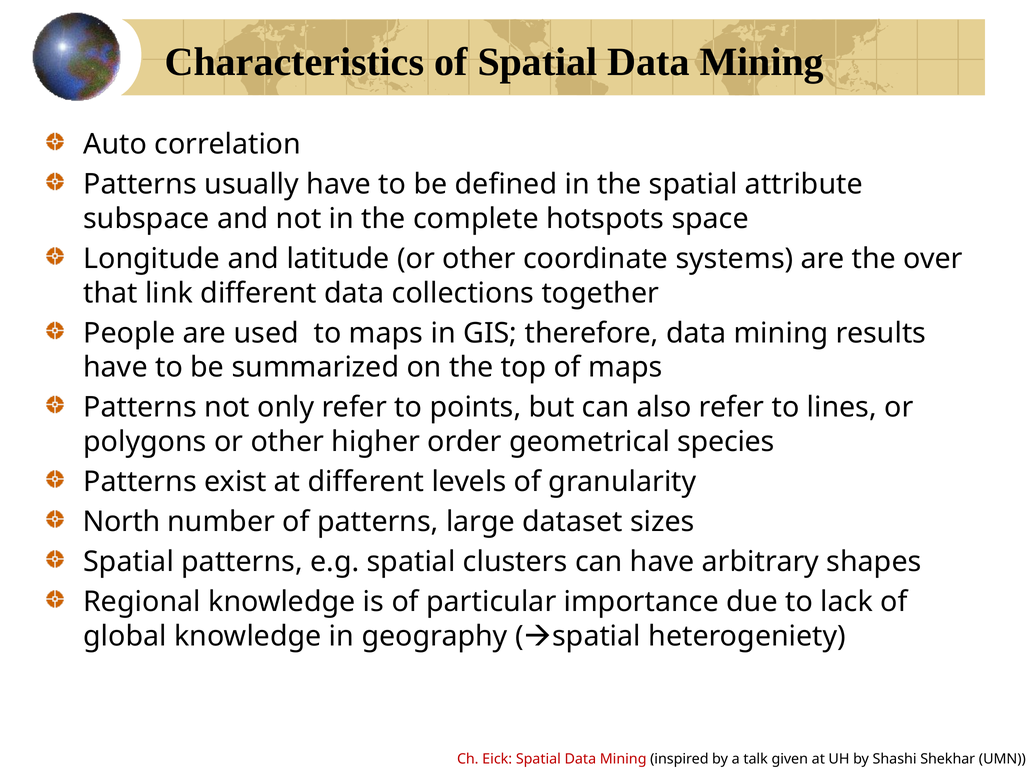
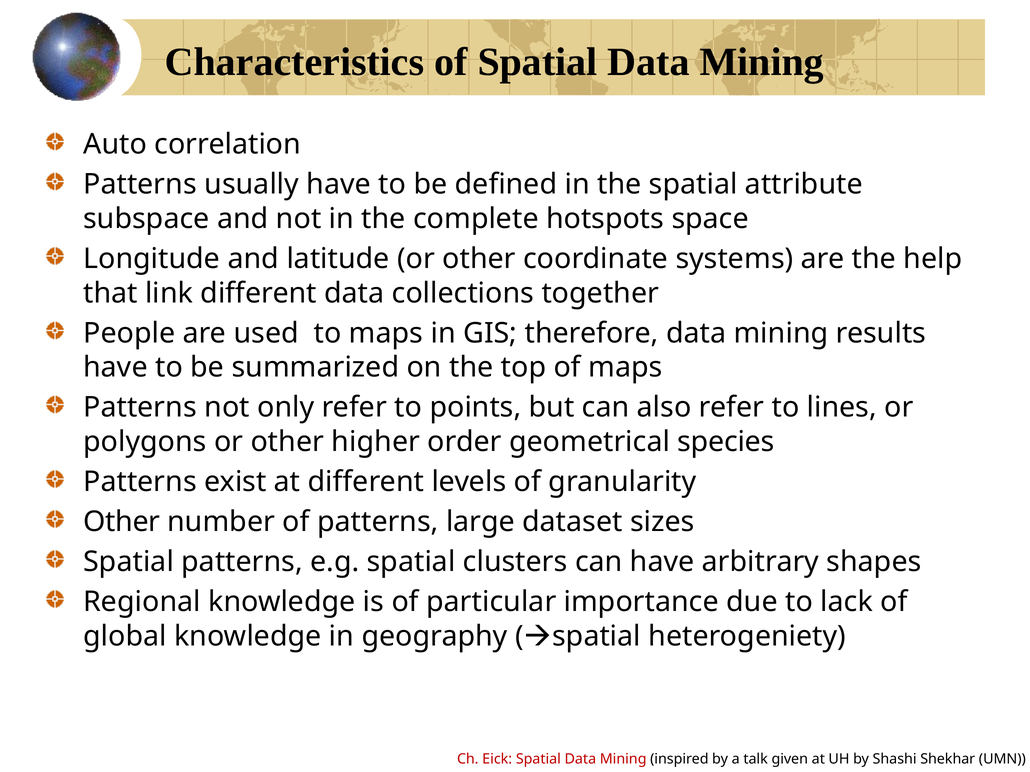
over: over -> help
North at (122, 522): North -> Other
